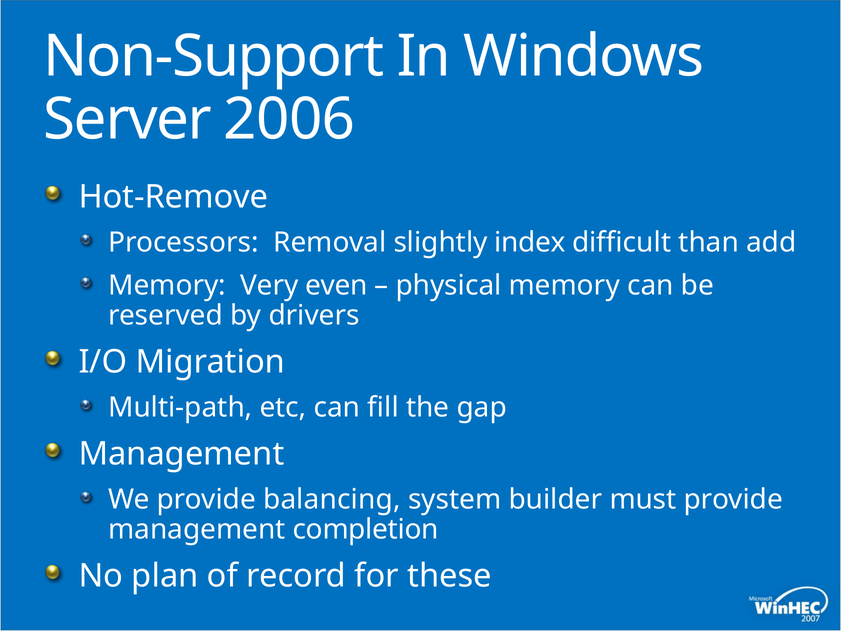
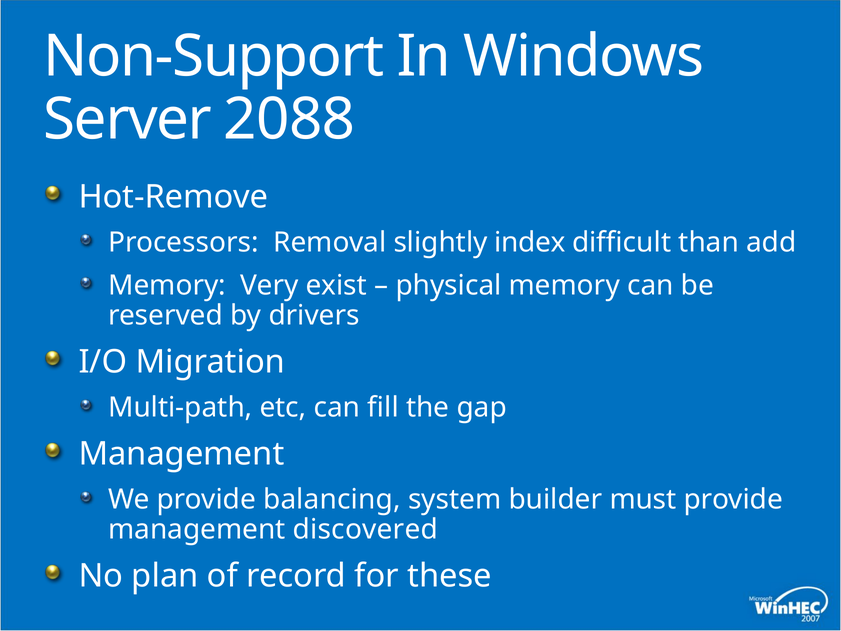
2006: 2006 -> 2088
even: even -> exist
completion: completion -> discovered
